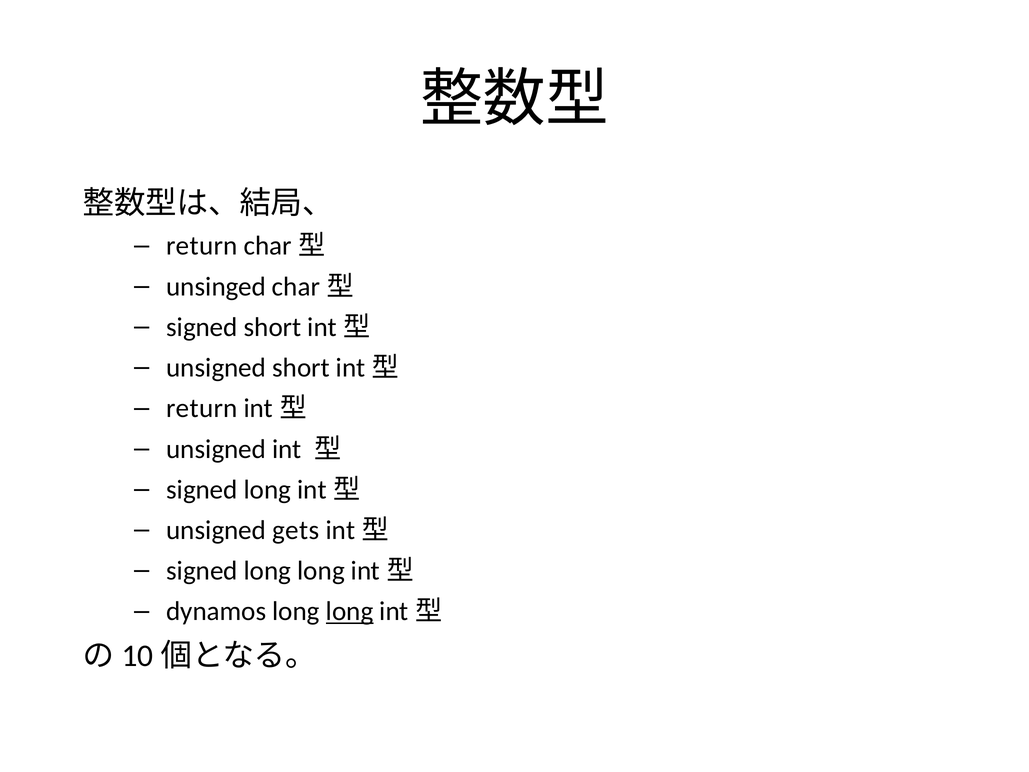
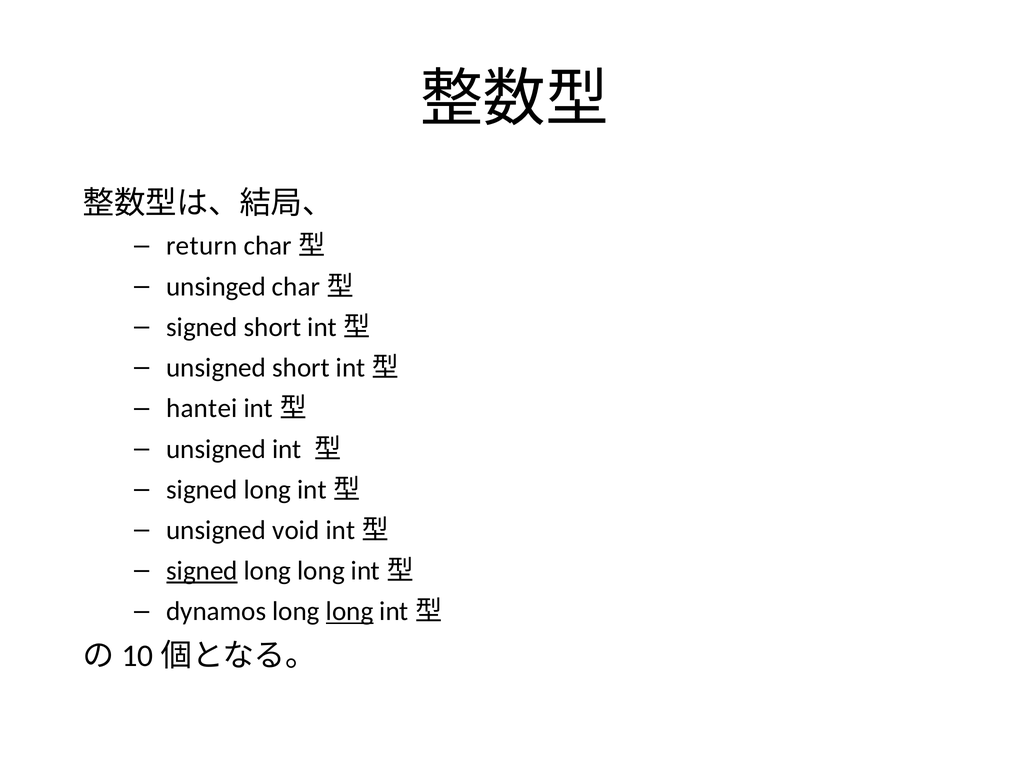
return at (202, 408): return -> hantei
gets: gets -> void
signed at (202, 571) underline: none -> present
